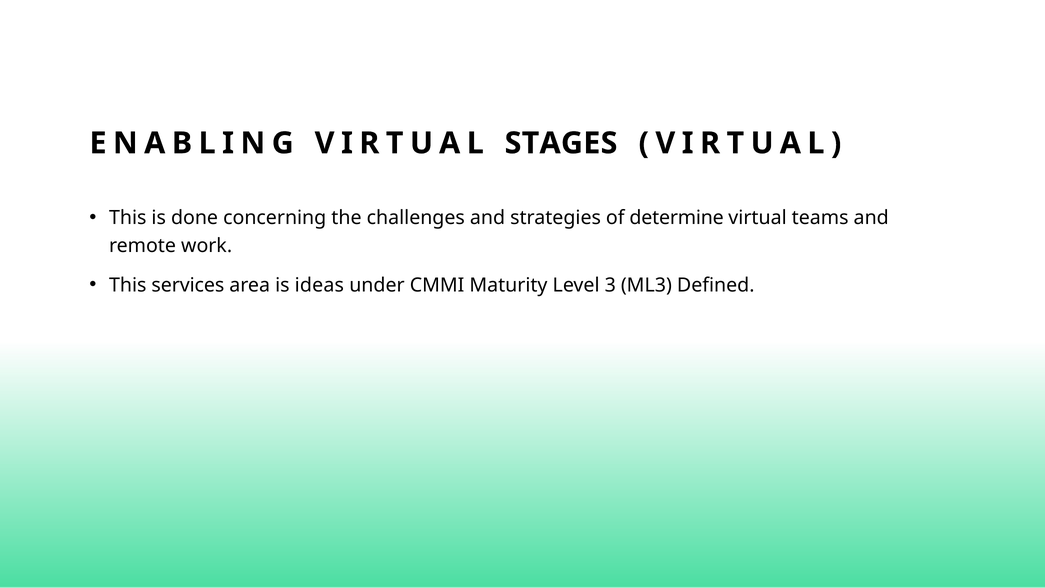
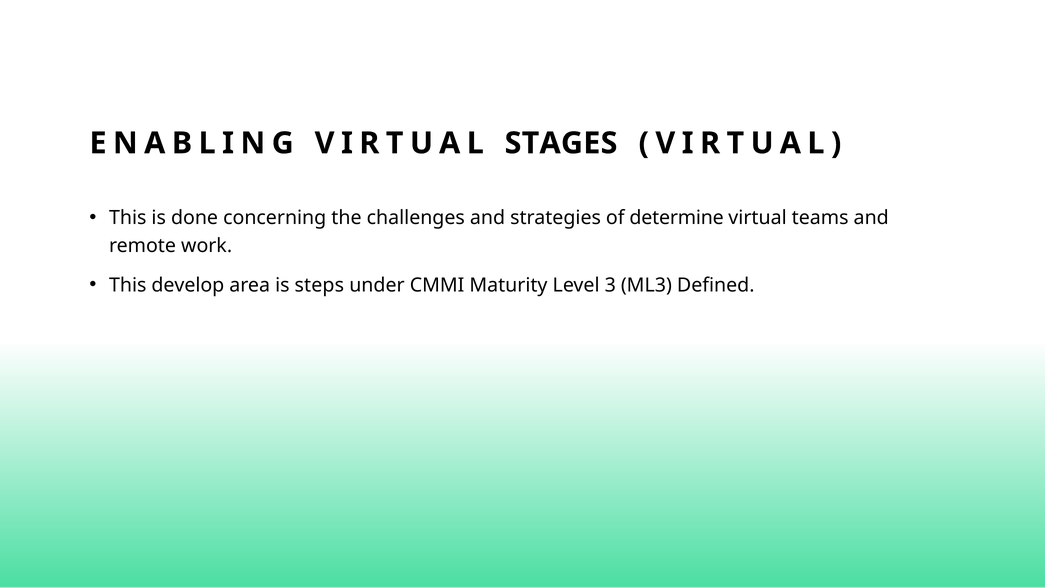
services: services -> develop
ideas: ideas -> steps
